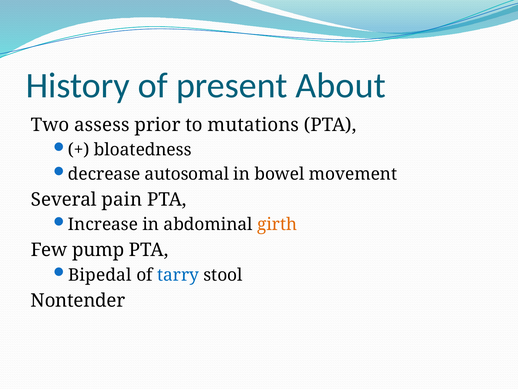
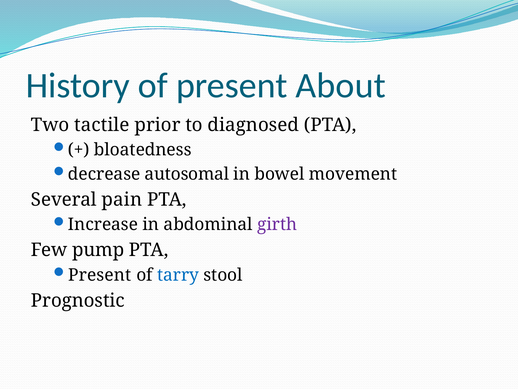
assess: assess -> tactile
mutations: mutations -> diagnosed
girth colour: orange -> purple
Bipedal at (100, 275): Bipedal -> Present
Nontender: Nontender -> Prognostic
